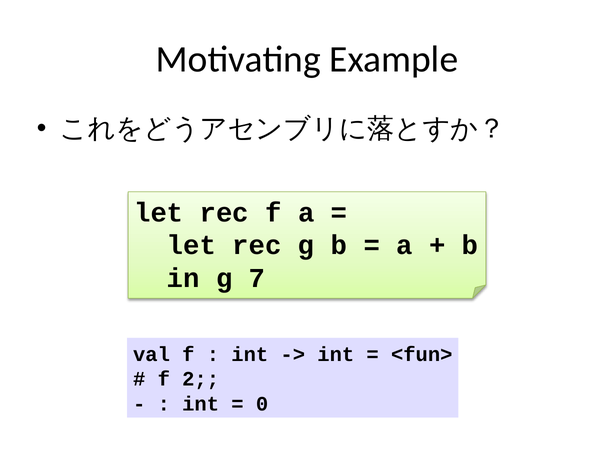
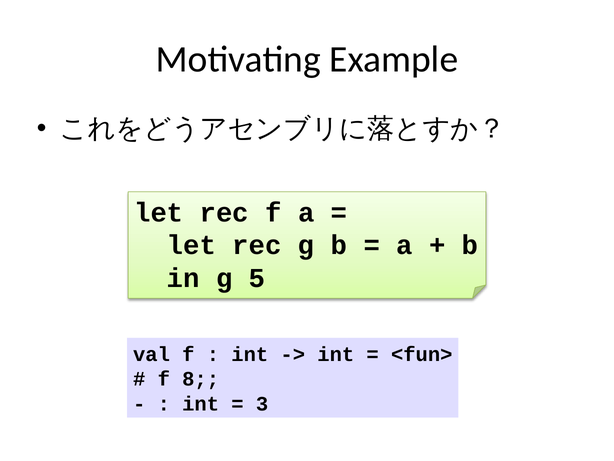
7: 7 -> 5
2: 2 -> 8
0: 0 -> 3
